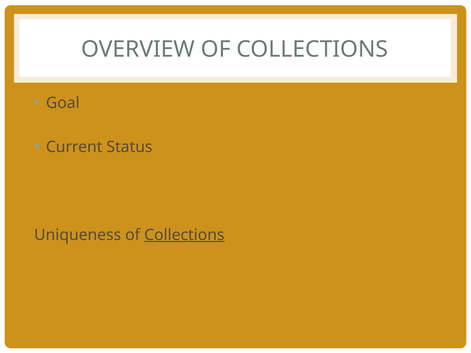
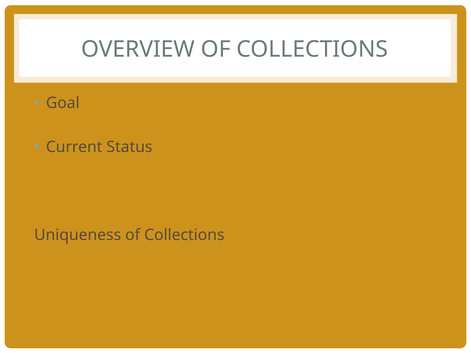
Collections at (184, 235) underline: present -> none
